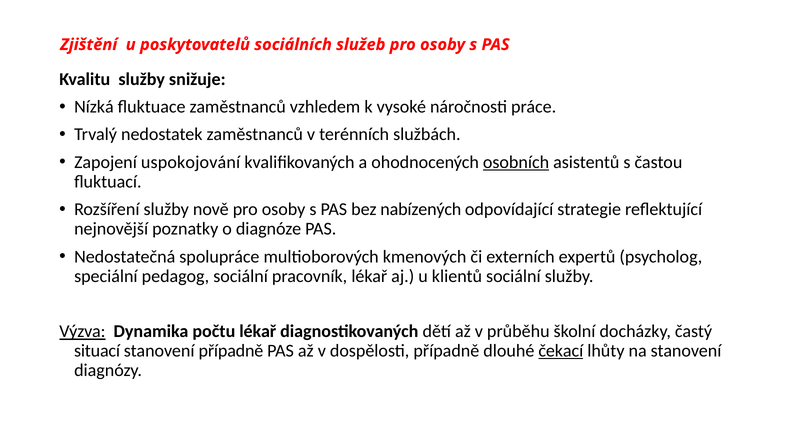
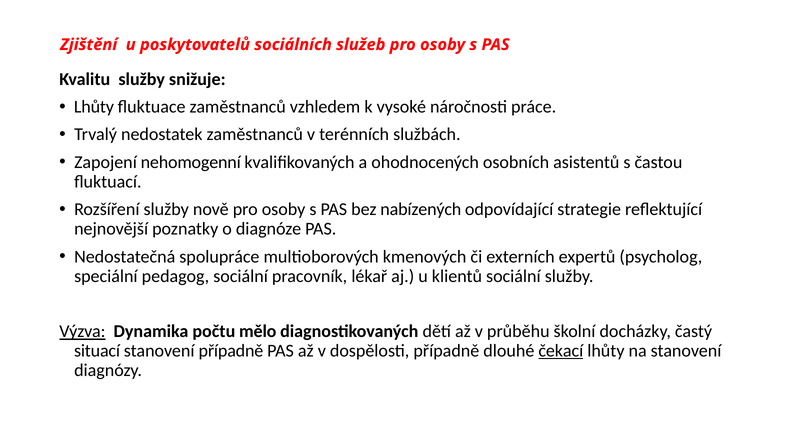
Nízká at (94, 107): Nízká -> Lhůty
uspokojování: uspokojování -> nehomogenní
osobních underline: present -> none
počtu lékař: lékař -> mělo
